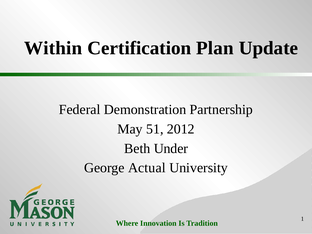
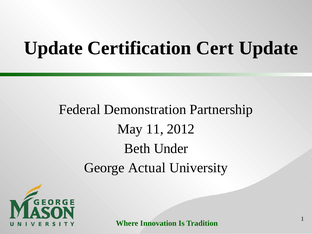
Within at (53, 48): Within -> Update
Plan: Plan -> Cert
51: 51 -> 11
